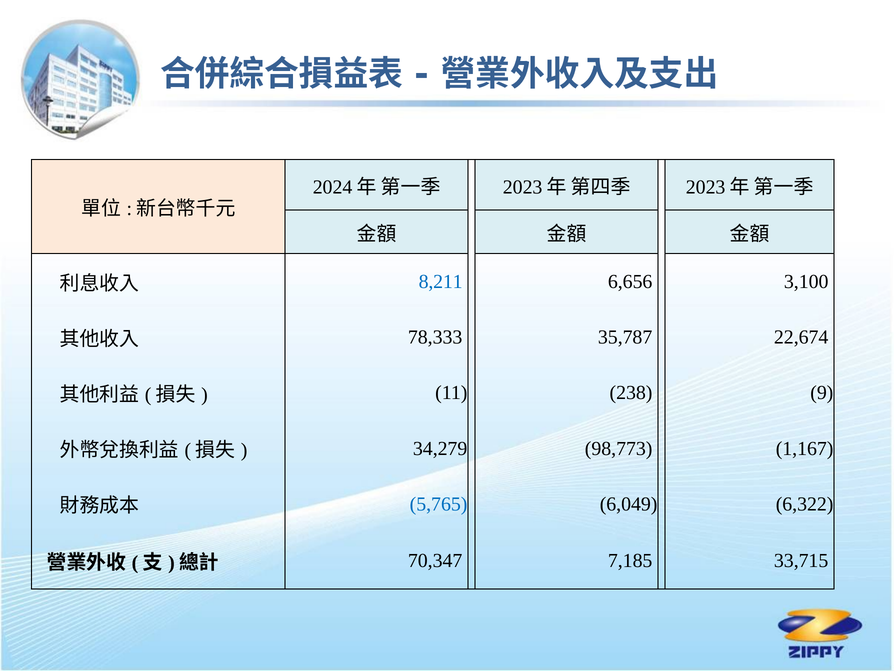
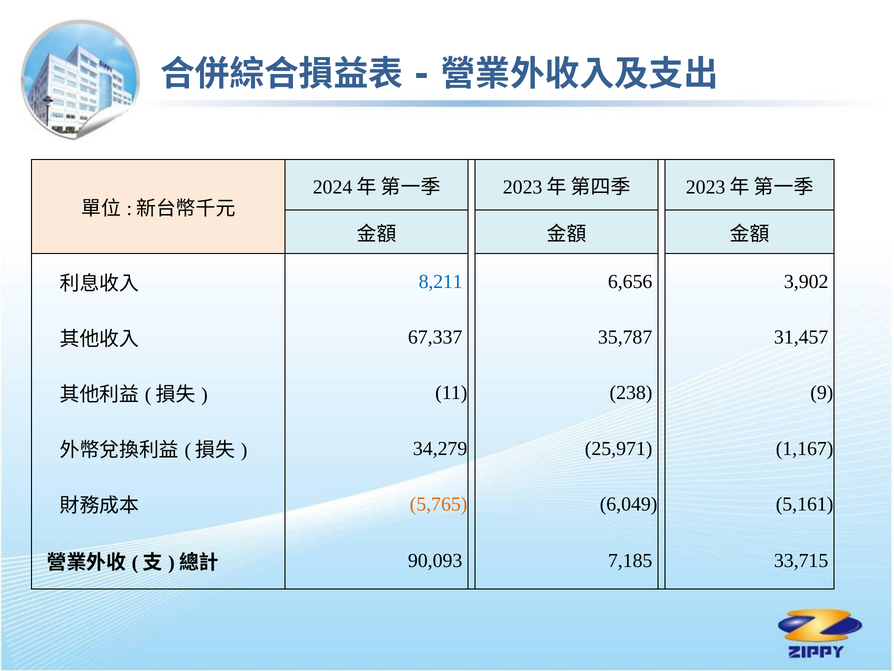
3,100: 3,100 -> 3,902
78,333: 78,333 -> 67,337
22,674: 22,674 -> 31,457
98,773: 98,773 -> 25,971
5,765 colour: blue -> orange
6,322: 6,322 -> 5,161
70,347: 70,347 -> 90,093
